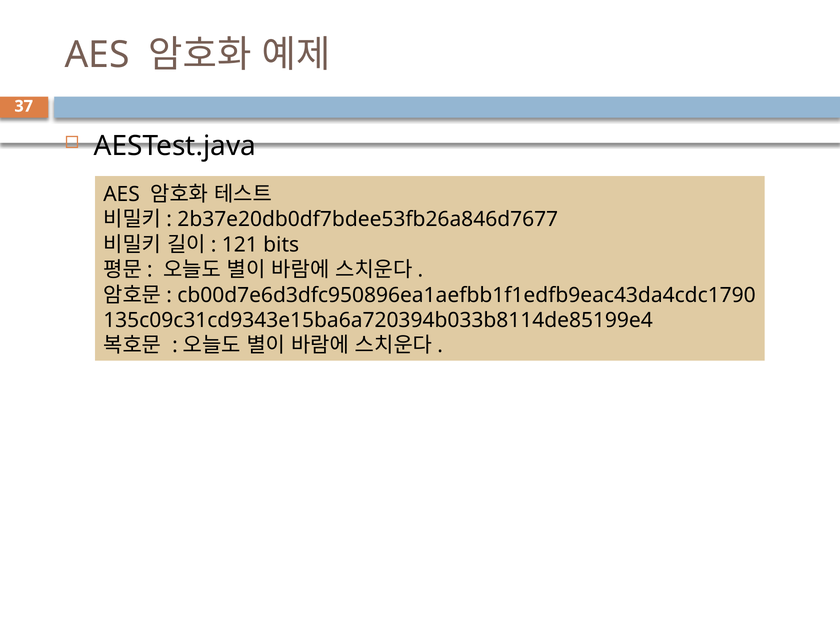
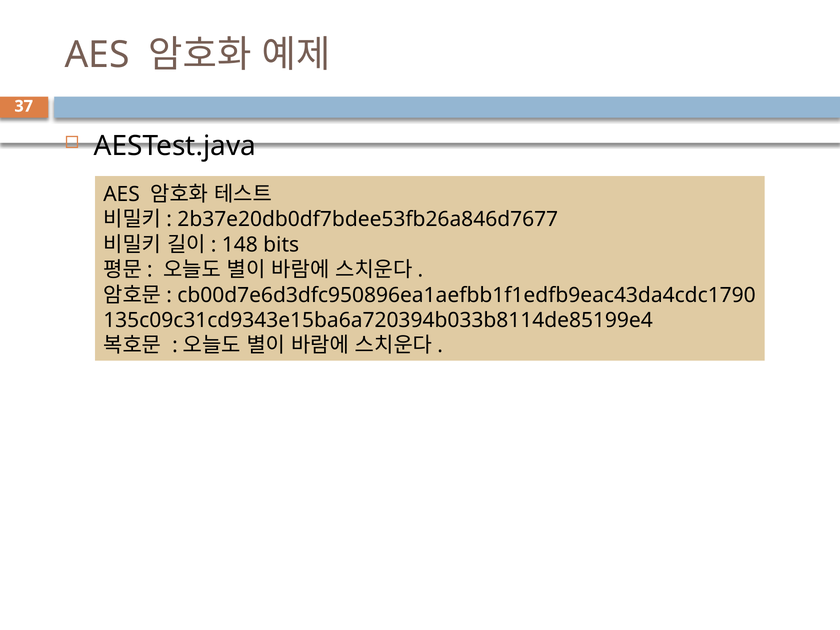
121: 121 -> 148
